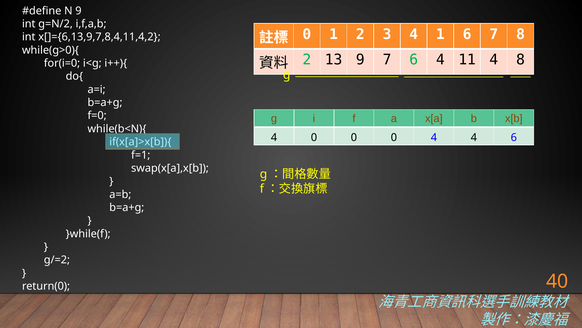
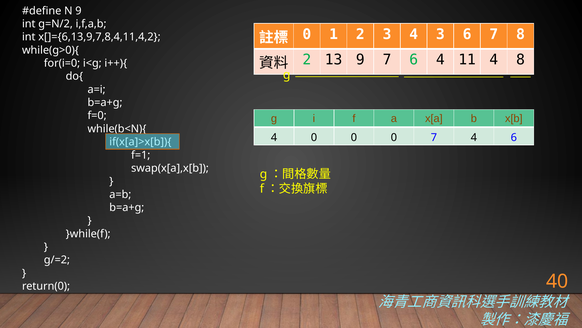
4 1: 1 -> 3
0 4: 4 -> 7
